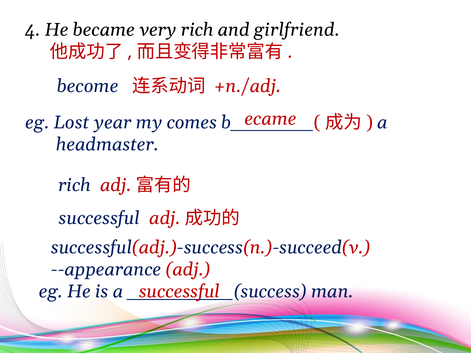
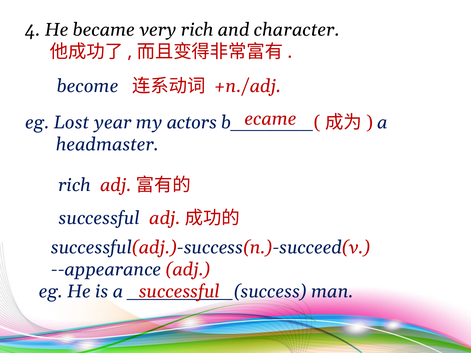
girlfriend: girlfriend -> character
comes: comes -> actors
